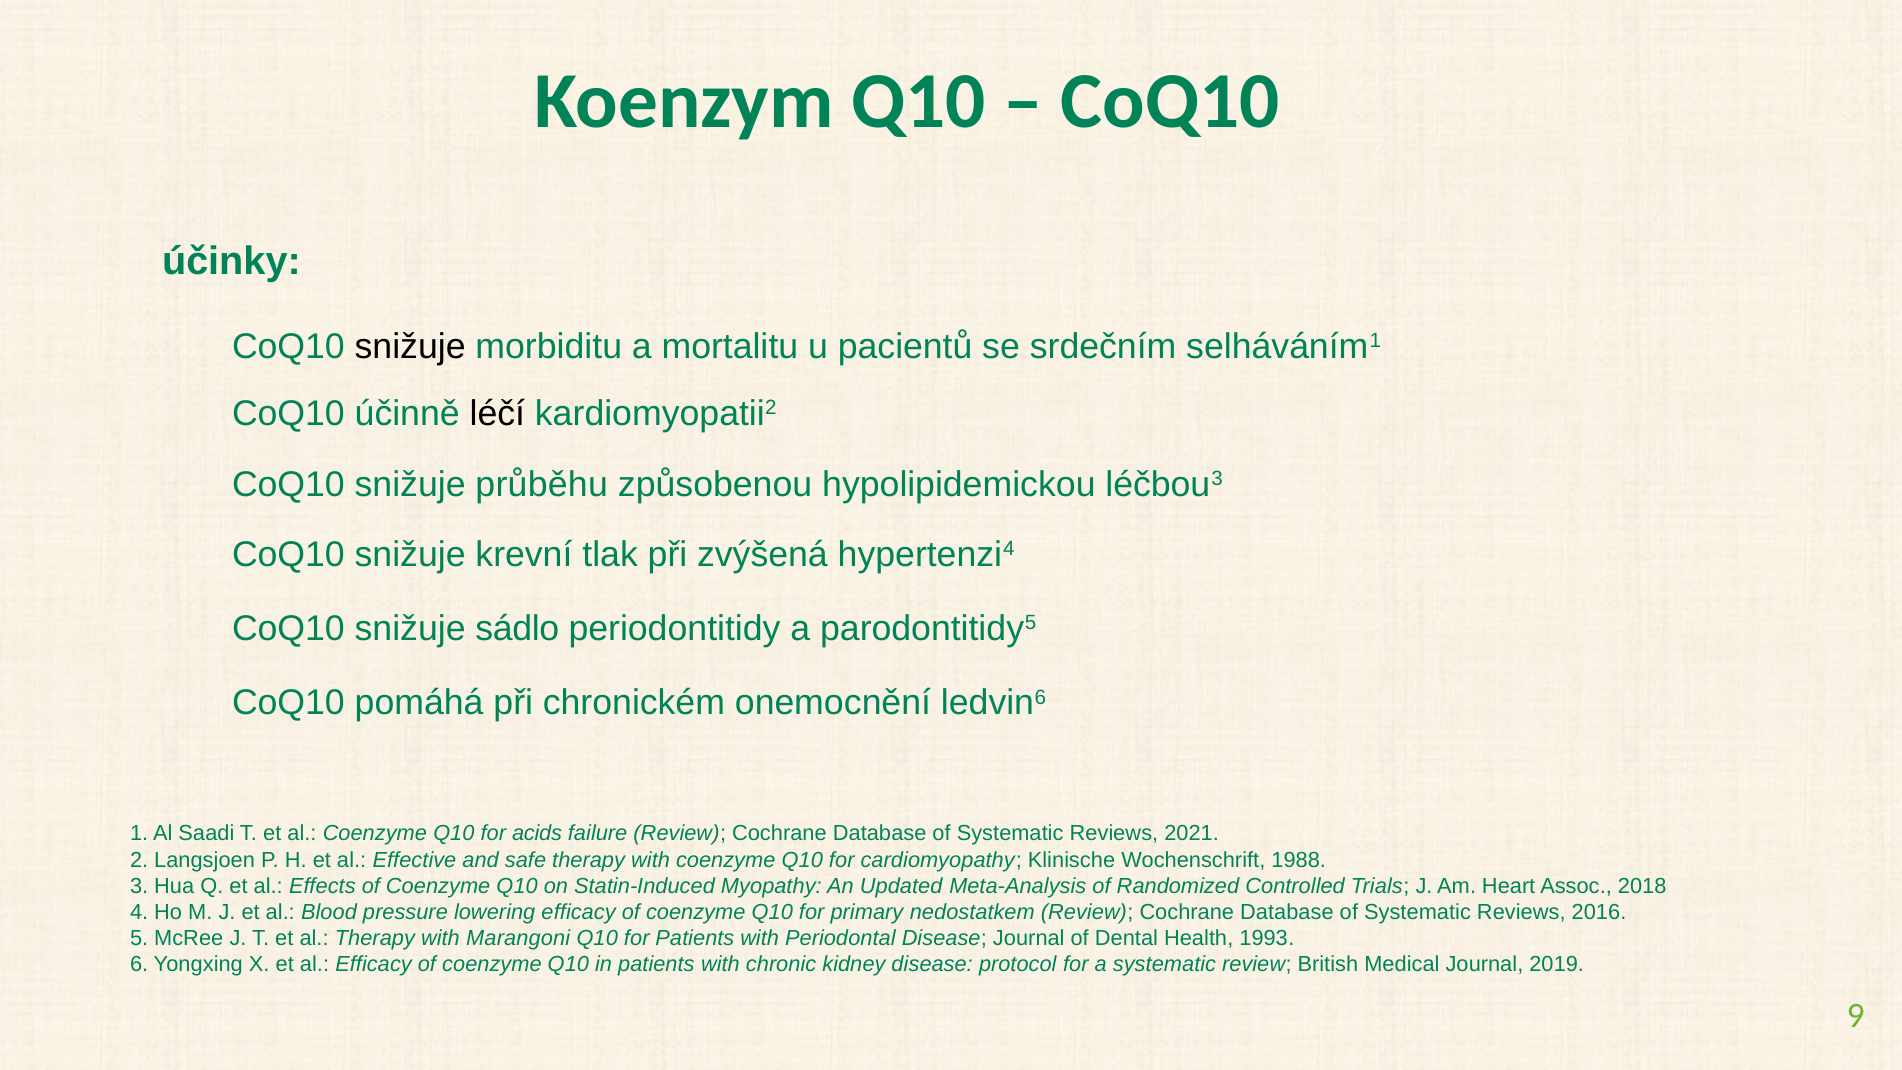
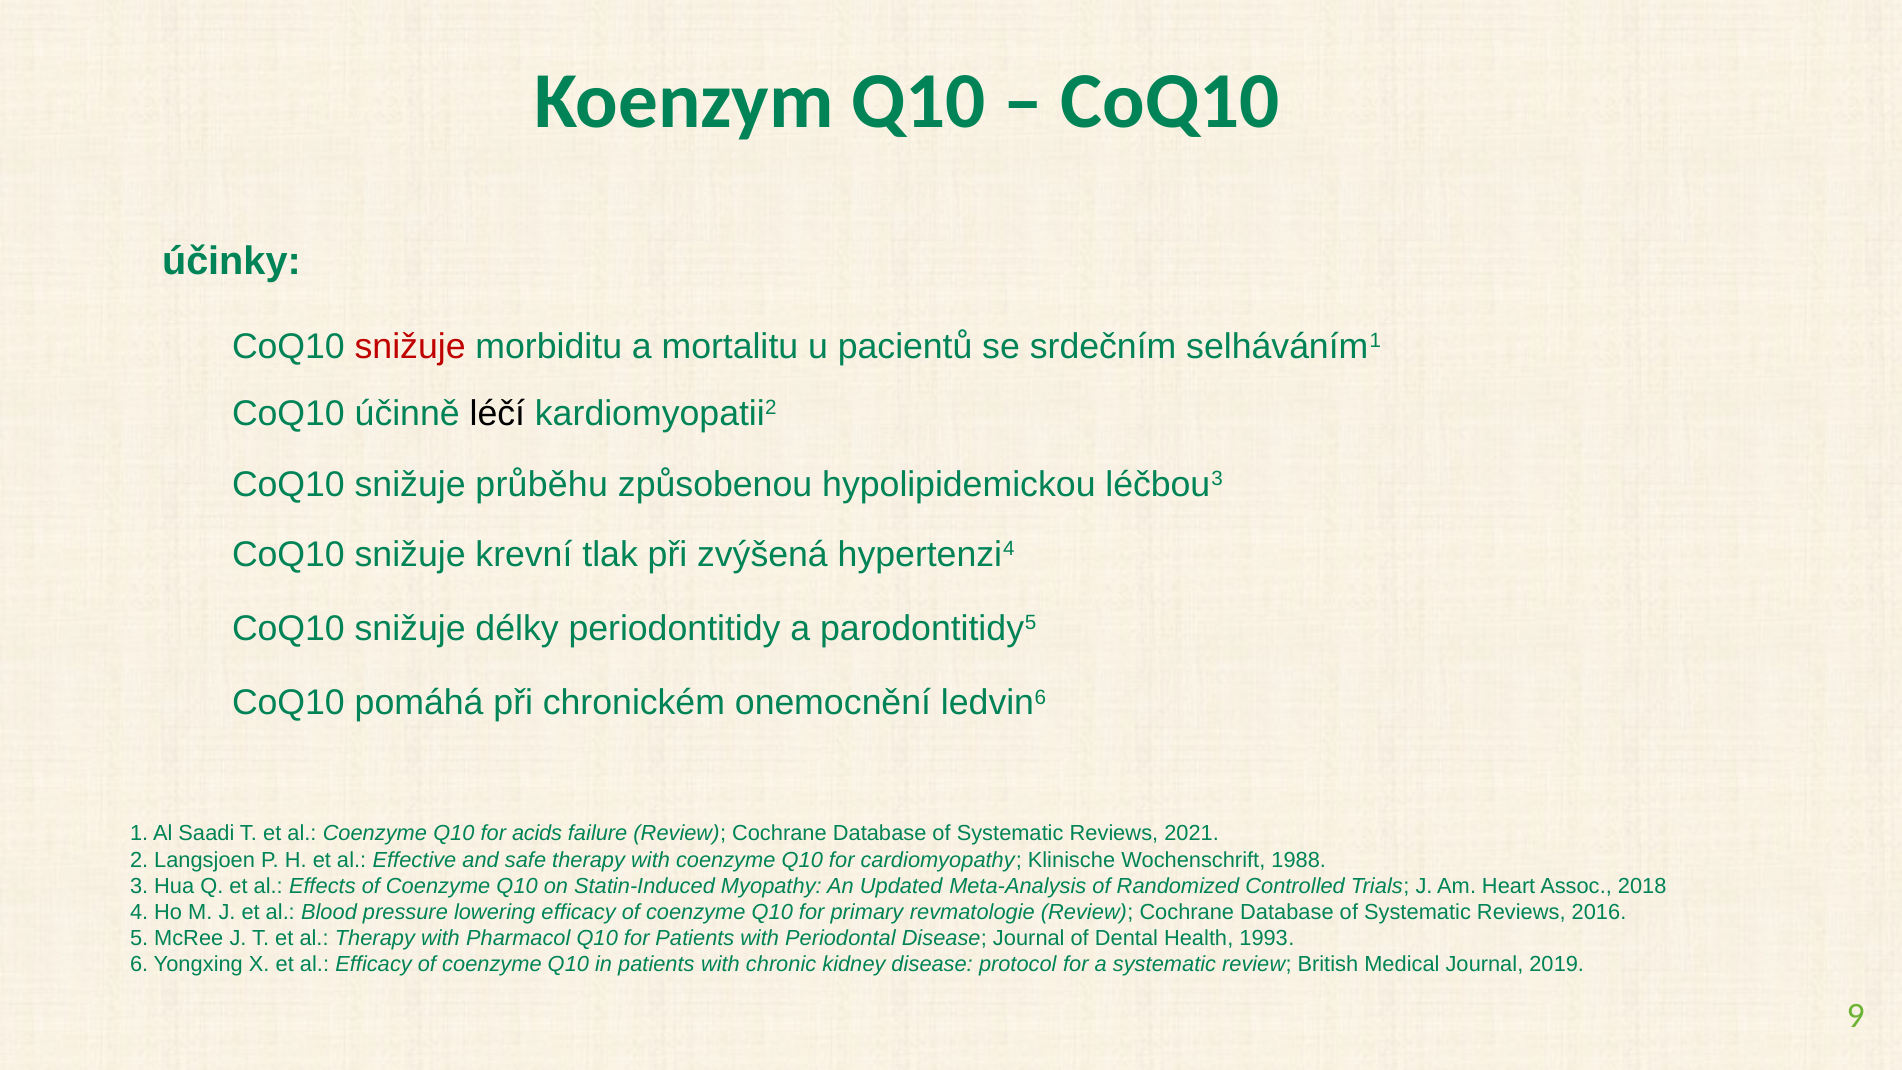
snižuje at (410, 347) colour: black -> red
sádlo: sádlo -> délky
nedostatkem: nedostatkem -> revmatologie
Marangoni: Marangoni -> Pharmacol
